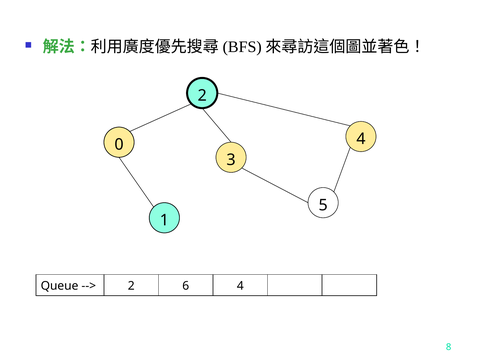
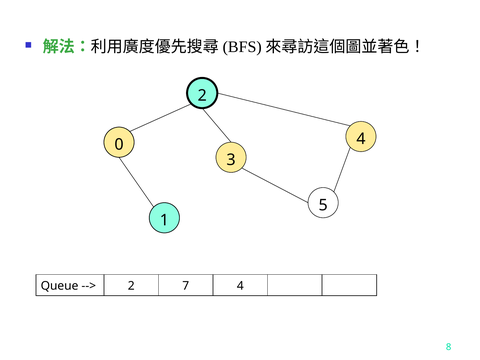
6: 6 -> 7
